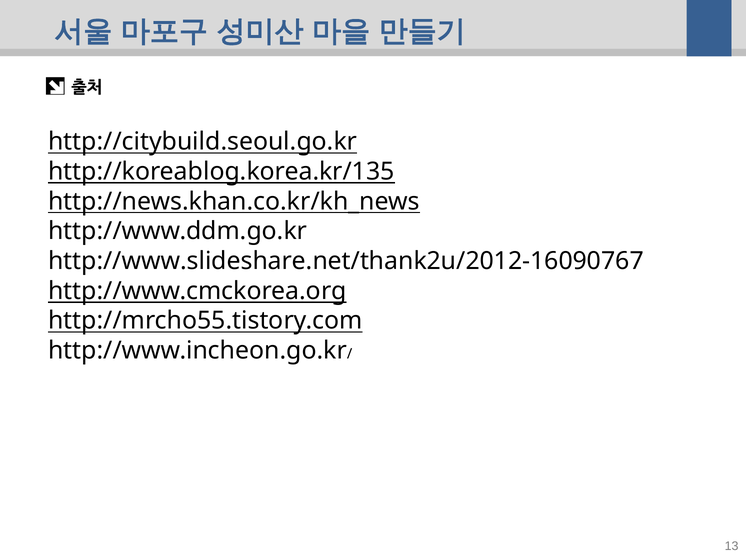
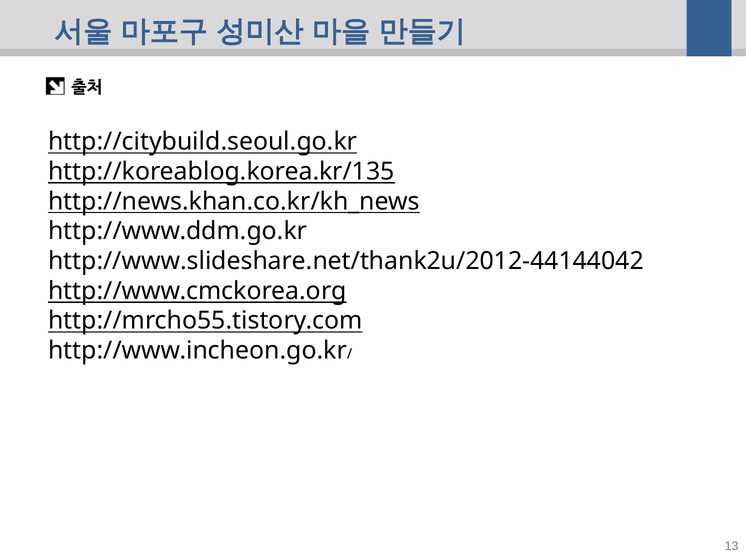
http://www.slideshare.net/thank2u/2012-16090767: http://www.slideshare.net/thank2u/2012-16090767 -> http://www.slideshare.net/thank2u/2012-44144042
